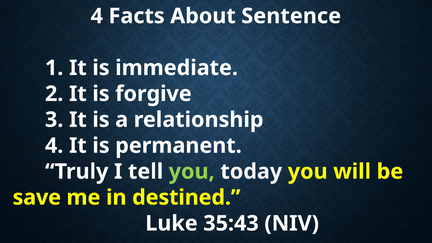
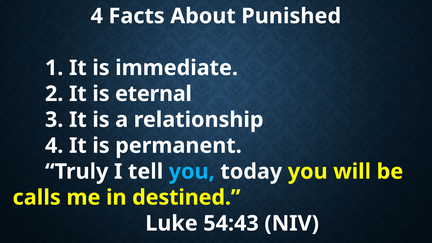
Sentence: Sentence -> Punished
forgive: forgive -> eternal
you at (192, 172) colour: light green -> light blue
save: save -> calls
35:43: 35:43 -> 54:43
